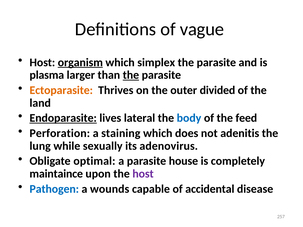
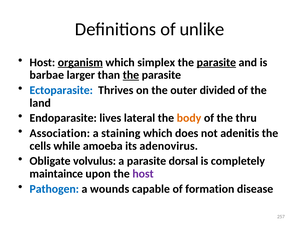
vague: vague -> unlike
parasite at (216, 62) underline: none -> present
plasma: plasma -> barbae
Ectoparasite colour: orange -> blue
Endoparasite underline: present -> none
body colour: blue -> orange
feed: feed -> thru
Perforation: Perforation -> Association
lung: lung -> cells
sexually: sexually -> amoeba
optimal: optimal -> volvulus
house: house -> dorsal
accidental: accidental -> formation
